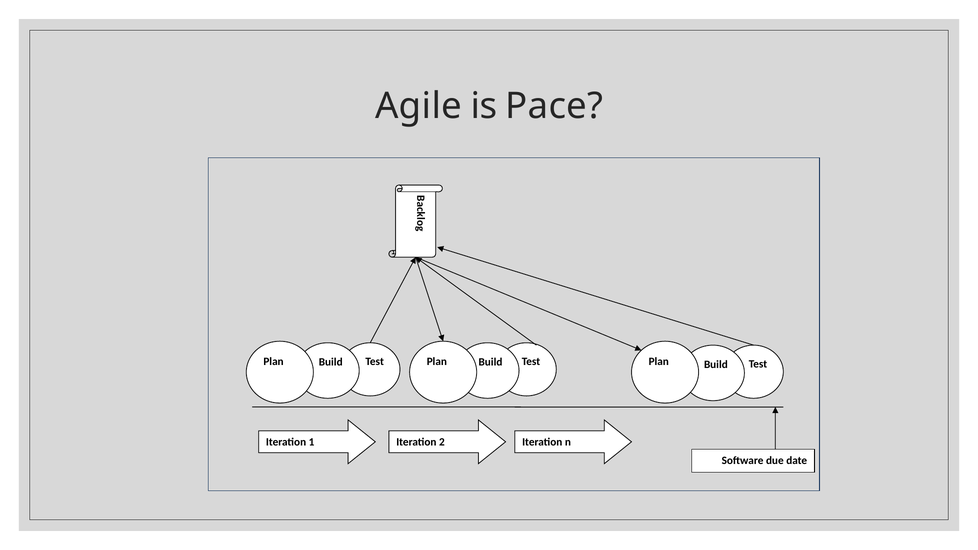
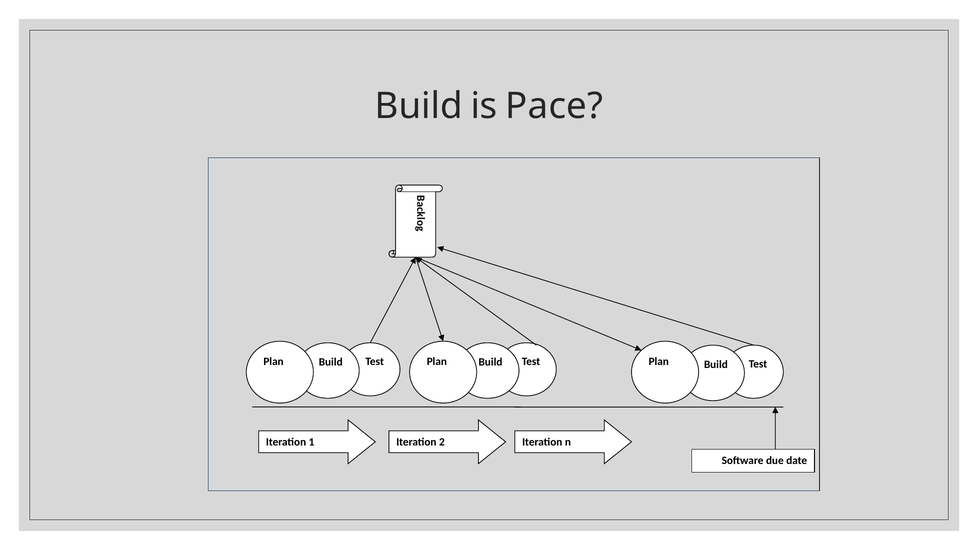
Agile at (419, 106): Agile -> Build
